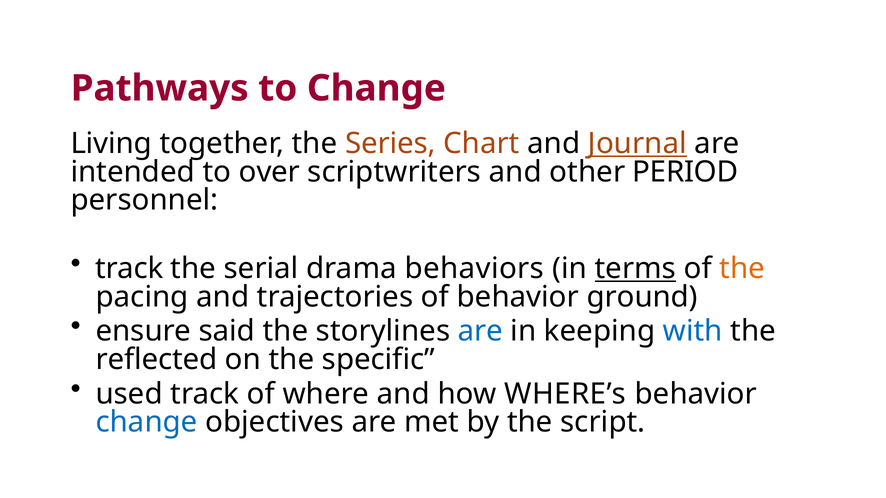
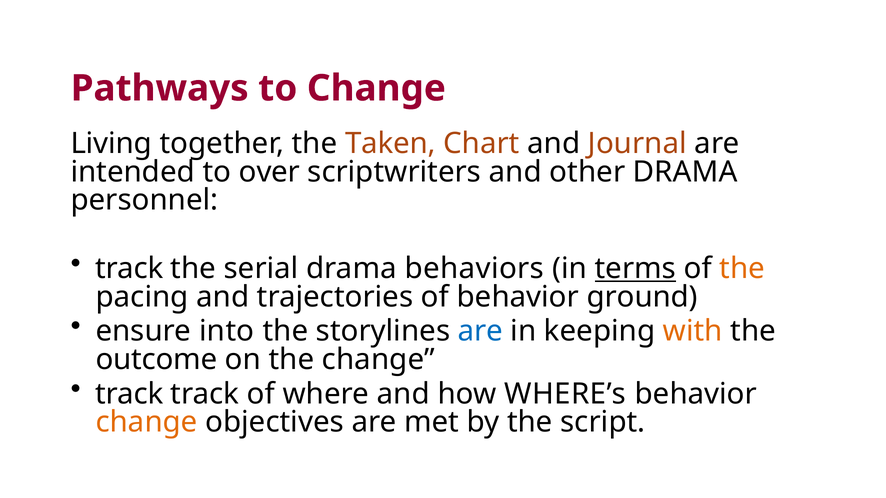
Series: Series -> Taken
Journal underline: present -> none
other PERIOD: PERIOD -> DRAMA
said: said -> into
with colour: blue -> orange
reflected: reflected -> outcome
the specific: specific -> change
used at (129, 394): used -> track
change at (147, 422) colour: blue -> orange
